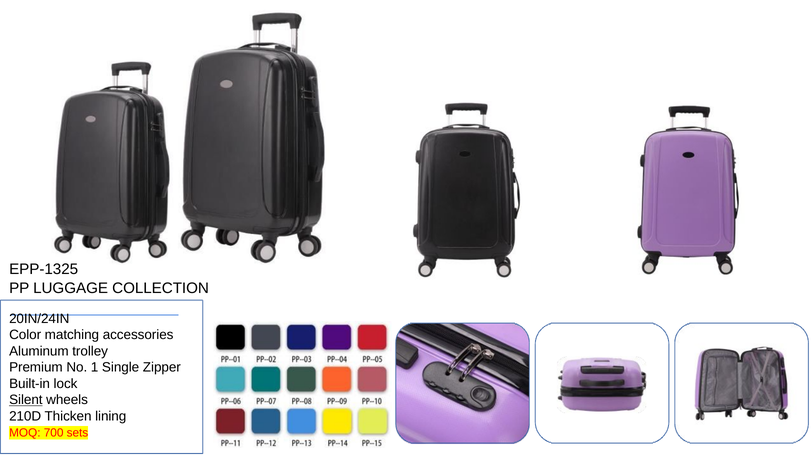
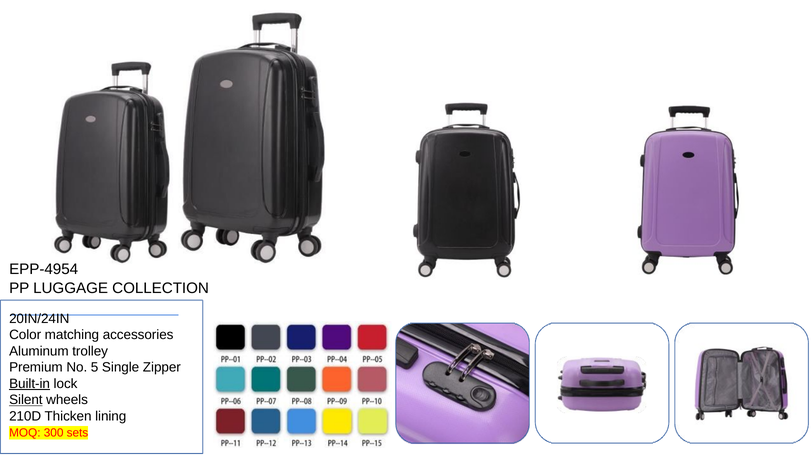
EPP-1325: EPP-1325 -> EPP-4954
1: 1 -> 5
Built-in underline: none -> present
700: 700 -> 300
